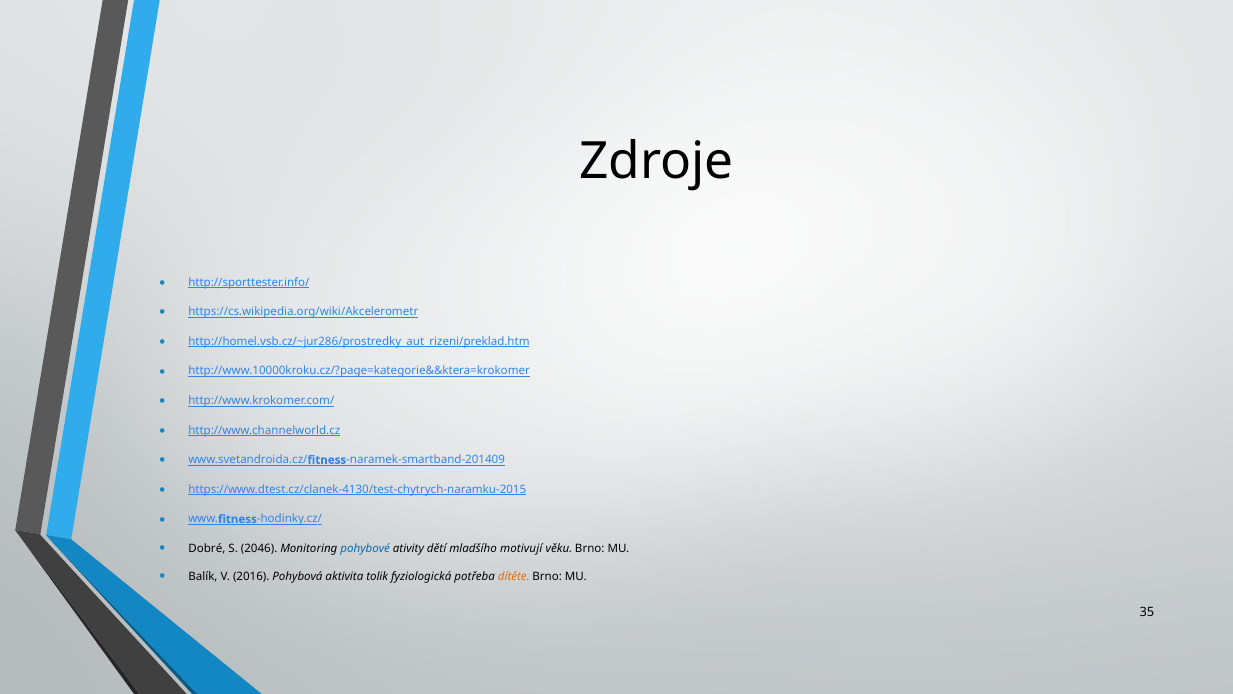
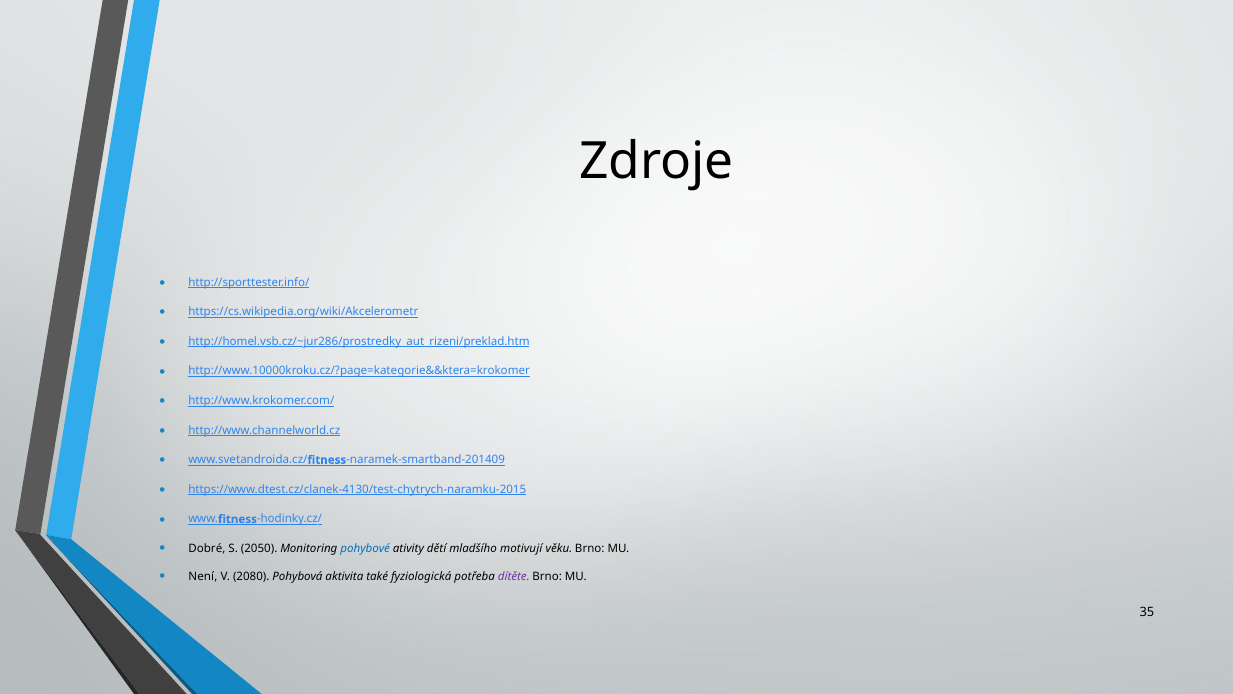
2046: 2046 -> 2050
Balík: Balík -> Není
2016: 2016 -> 2080
tolik: tolik -> také
dítěte colour: orange -> purple
